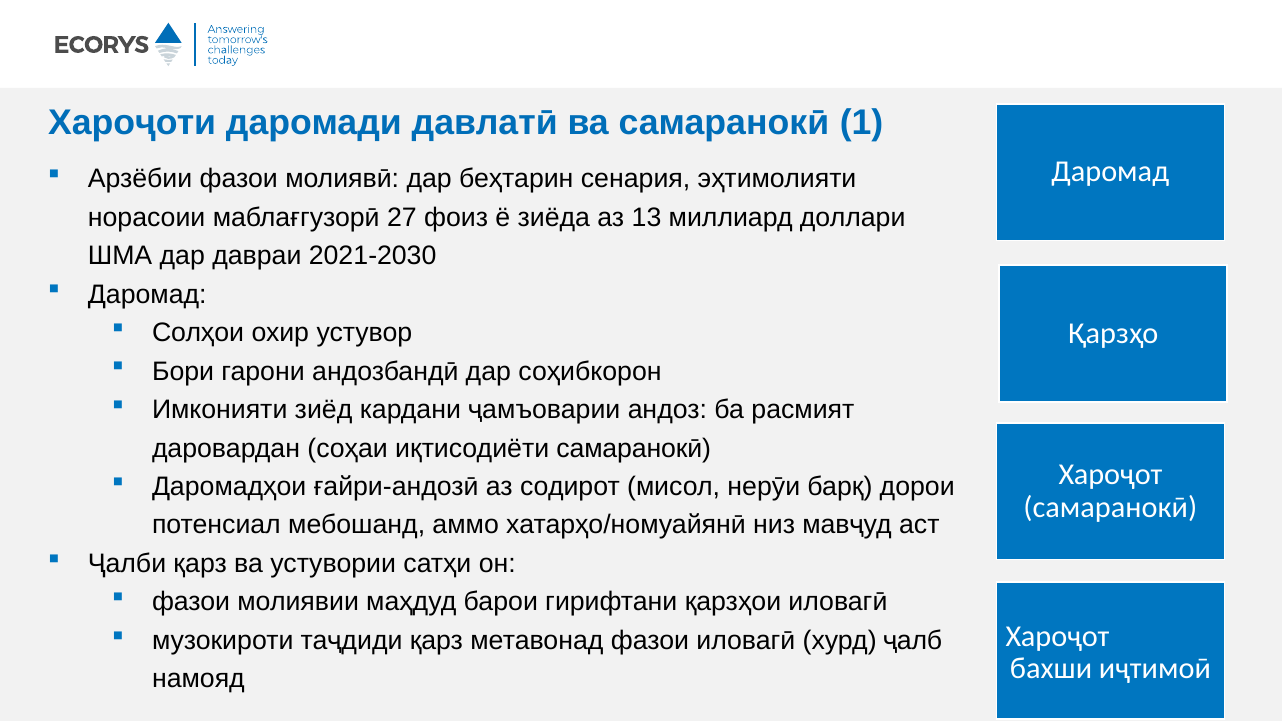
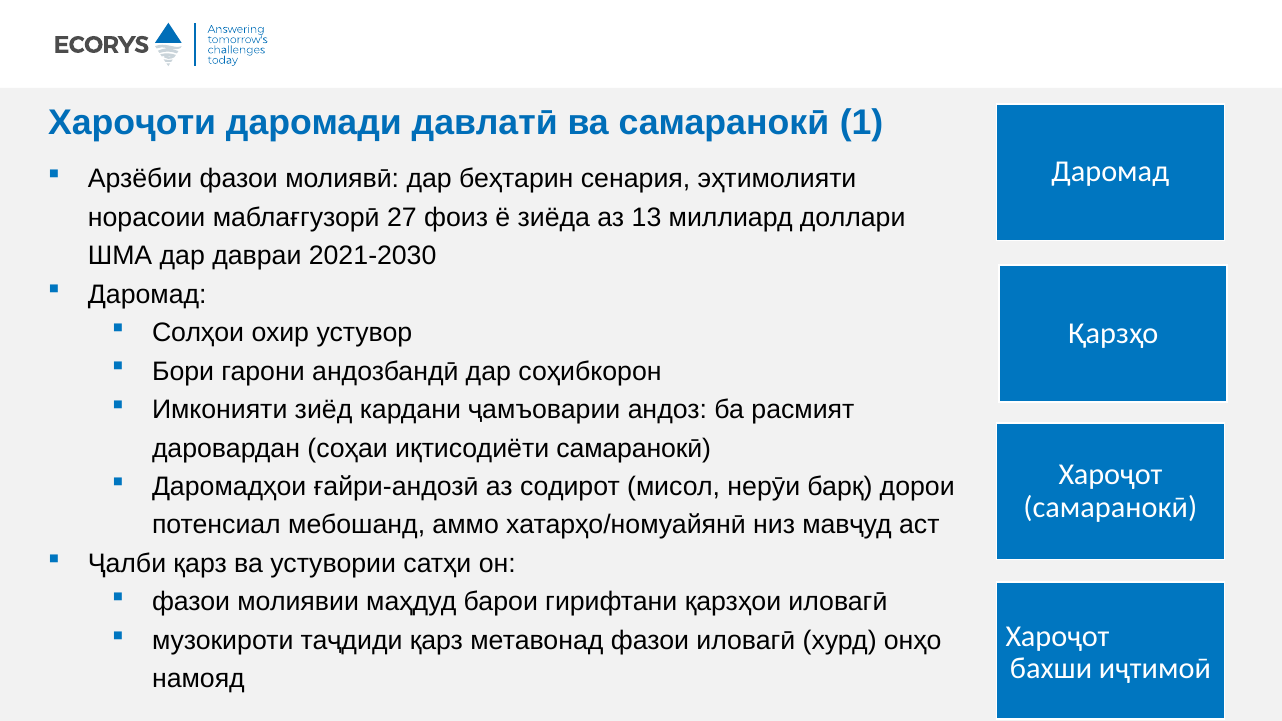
ҷалб: ҷалб -> онҳо
